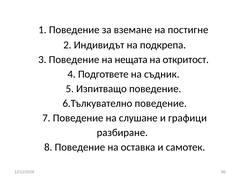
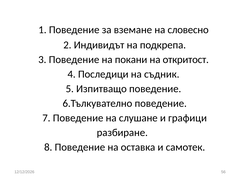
постигне: постигне -> словесно
нещата: нещата -> покани
Подгответе: Подгответе -> Последици
